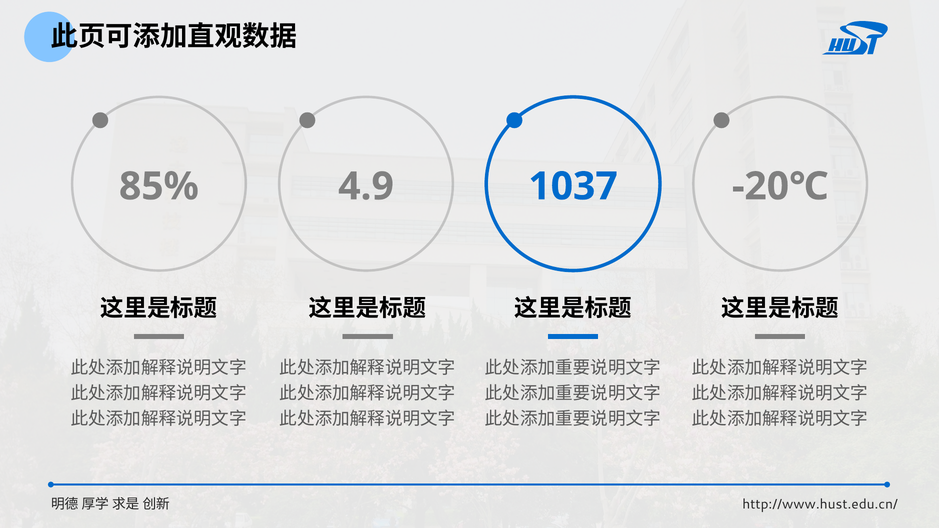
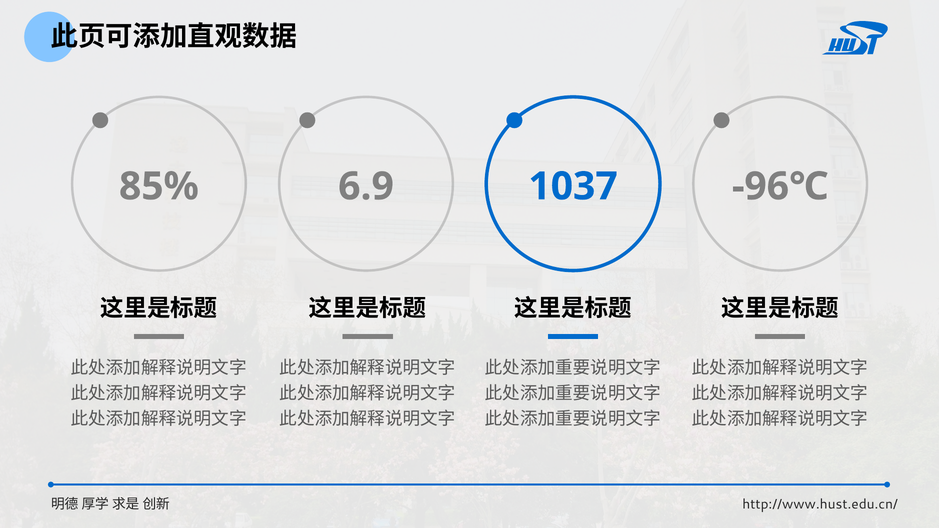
4.9: 4.9 -> 6.9
-20℃: -20℃ -> -96℃
